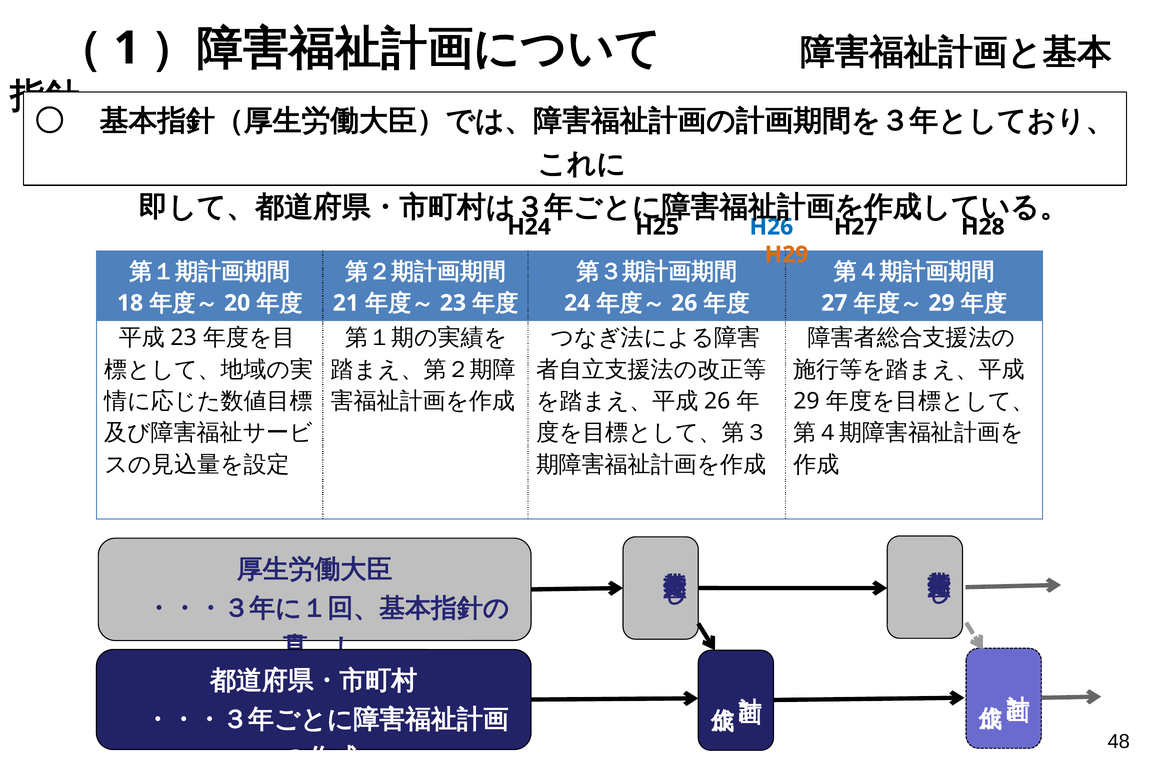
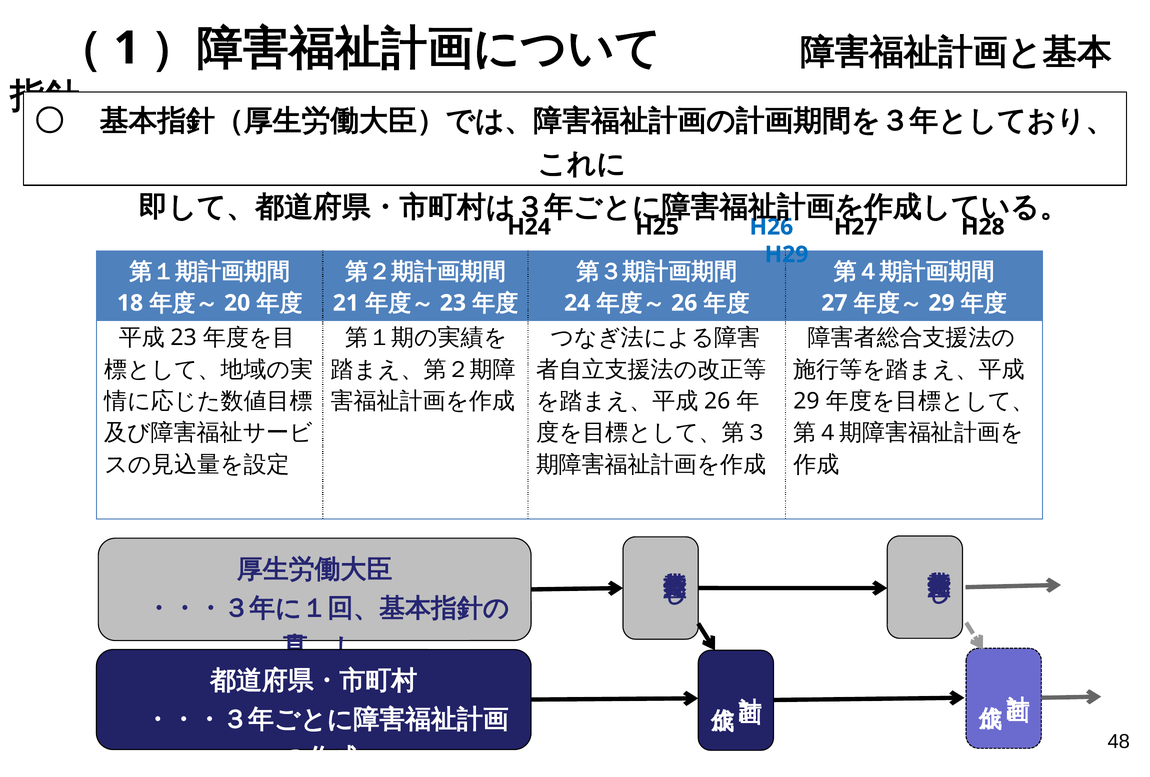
H29 colour: orange -> blue
